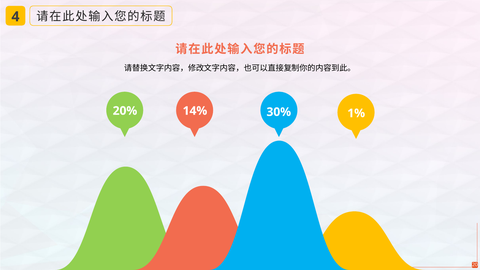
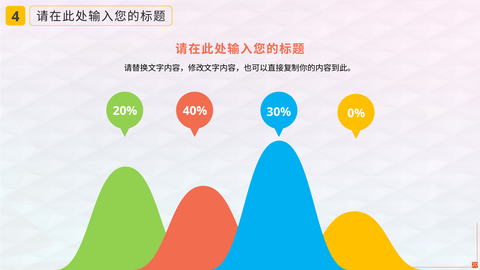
14%: 14% -> 40%
1%: 1% -> 0%
